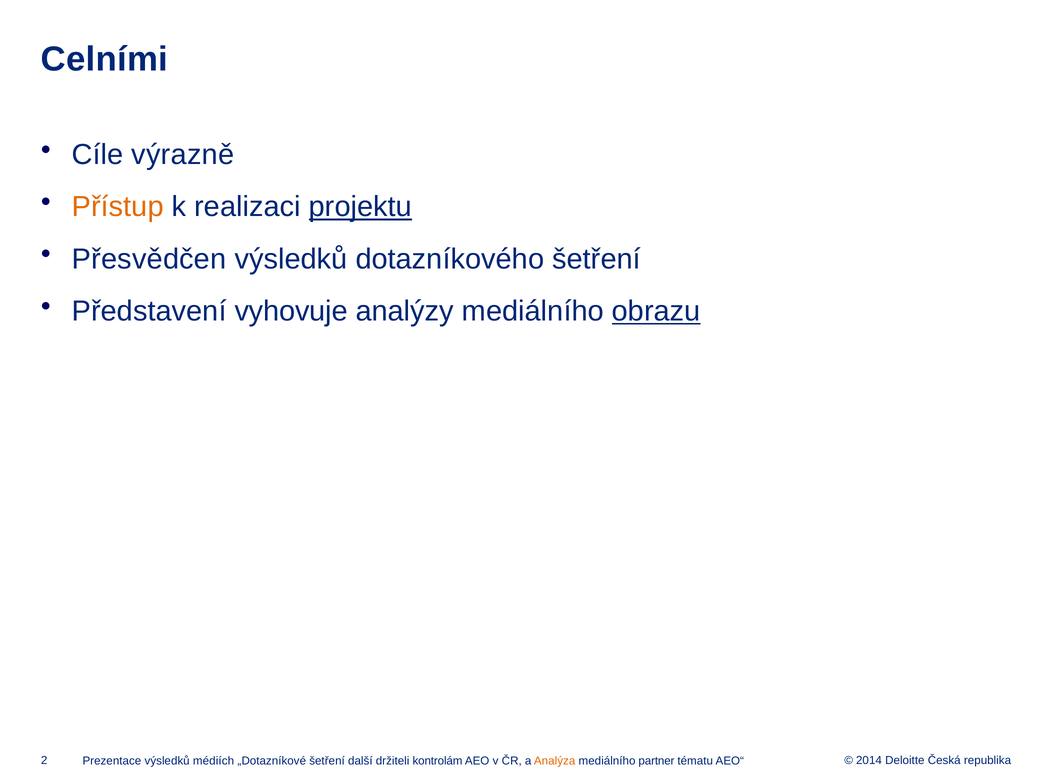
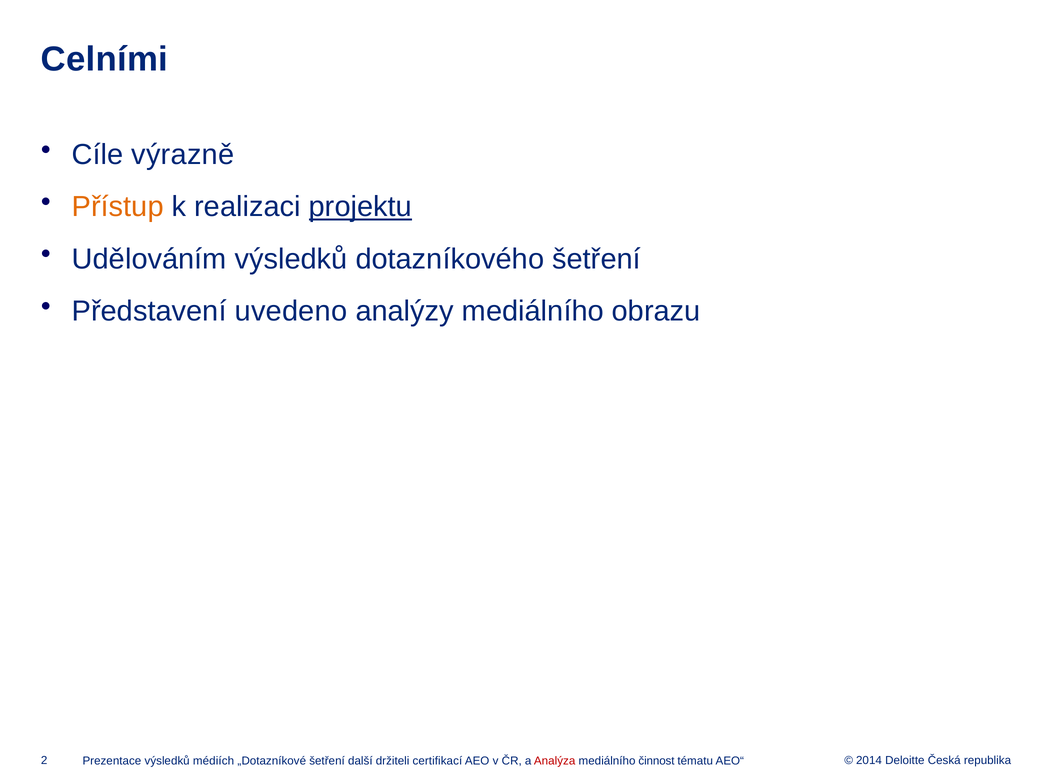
Přesvědčen: Přesvědčen -> Udělováním
vyhovuje: vyhovuje -> uvedeno
obrazu underline: present -> none
kontrolám: kontrolám -> certifikací
Analýza colour: orange -> red
partner: partner -> činnost
